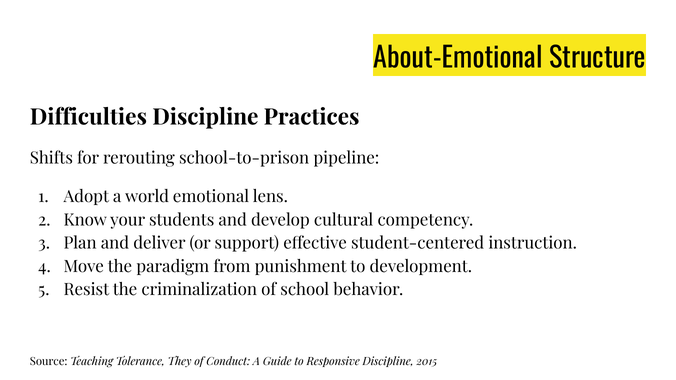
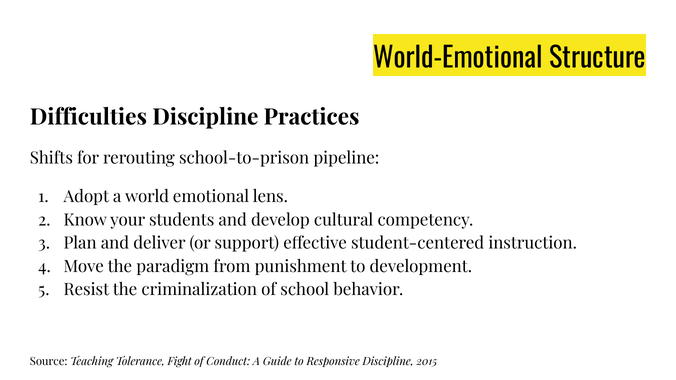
About-Emotional: About-Emotional -> World-Emotional
They: They -> Fight
